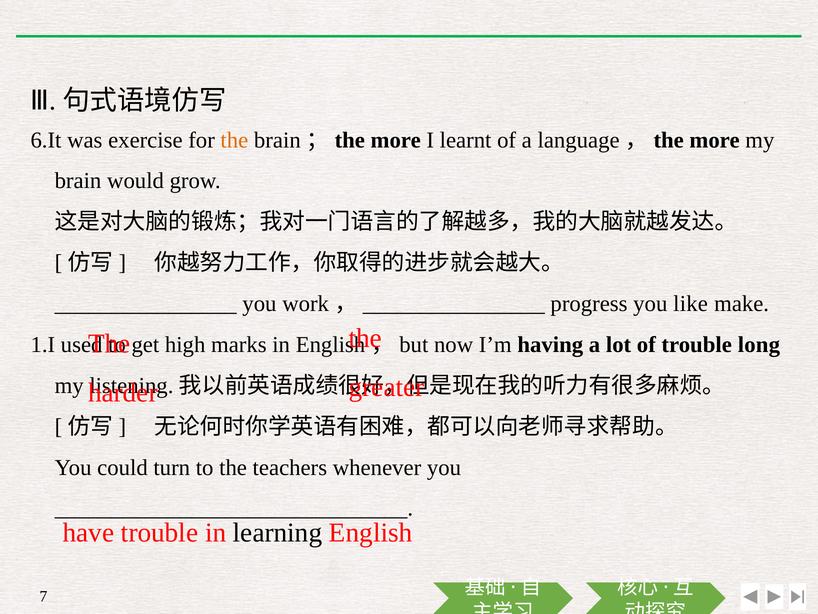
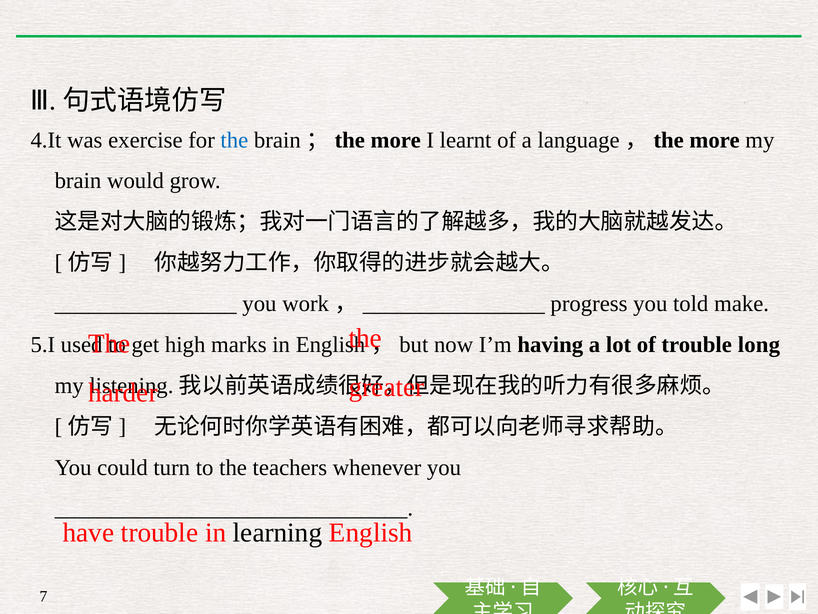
6.It: 6.It -> 4.It
the at (234, 140) colour: orange -> blue
like: like -> told
1.I: 1.I -> 5.I
